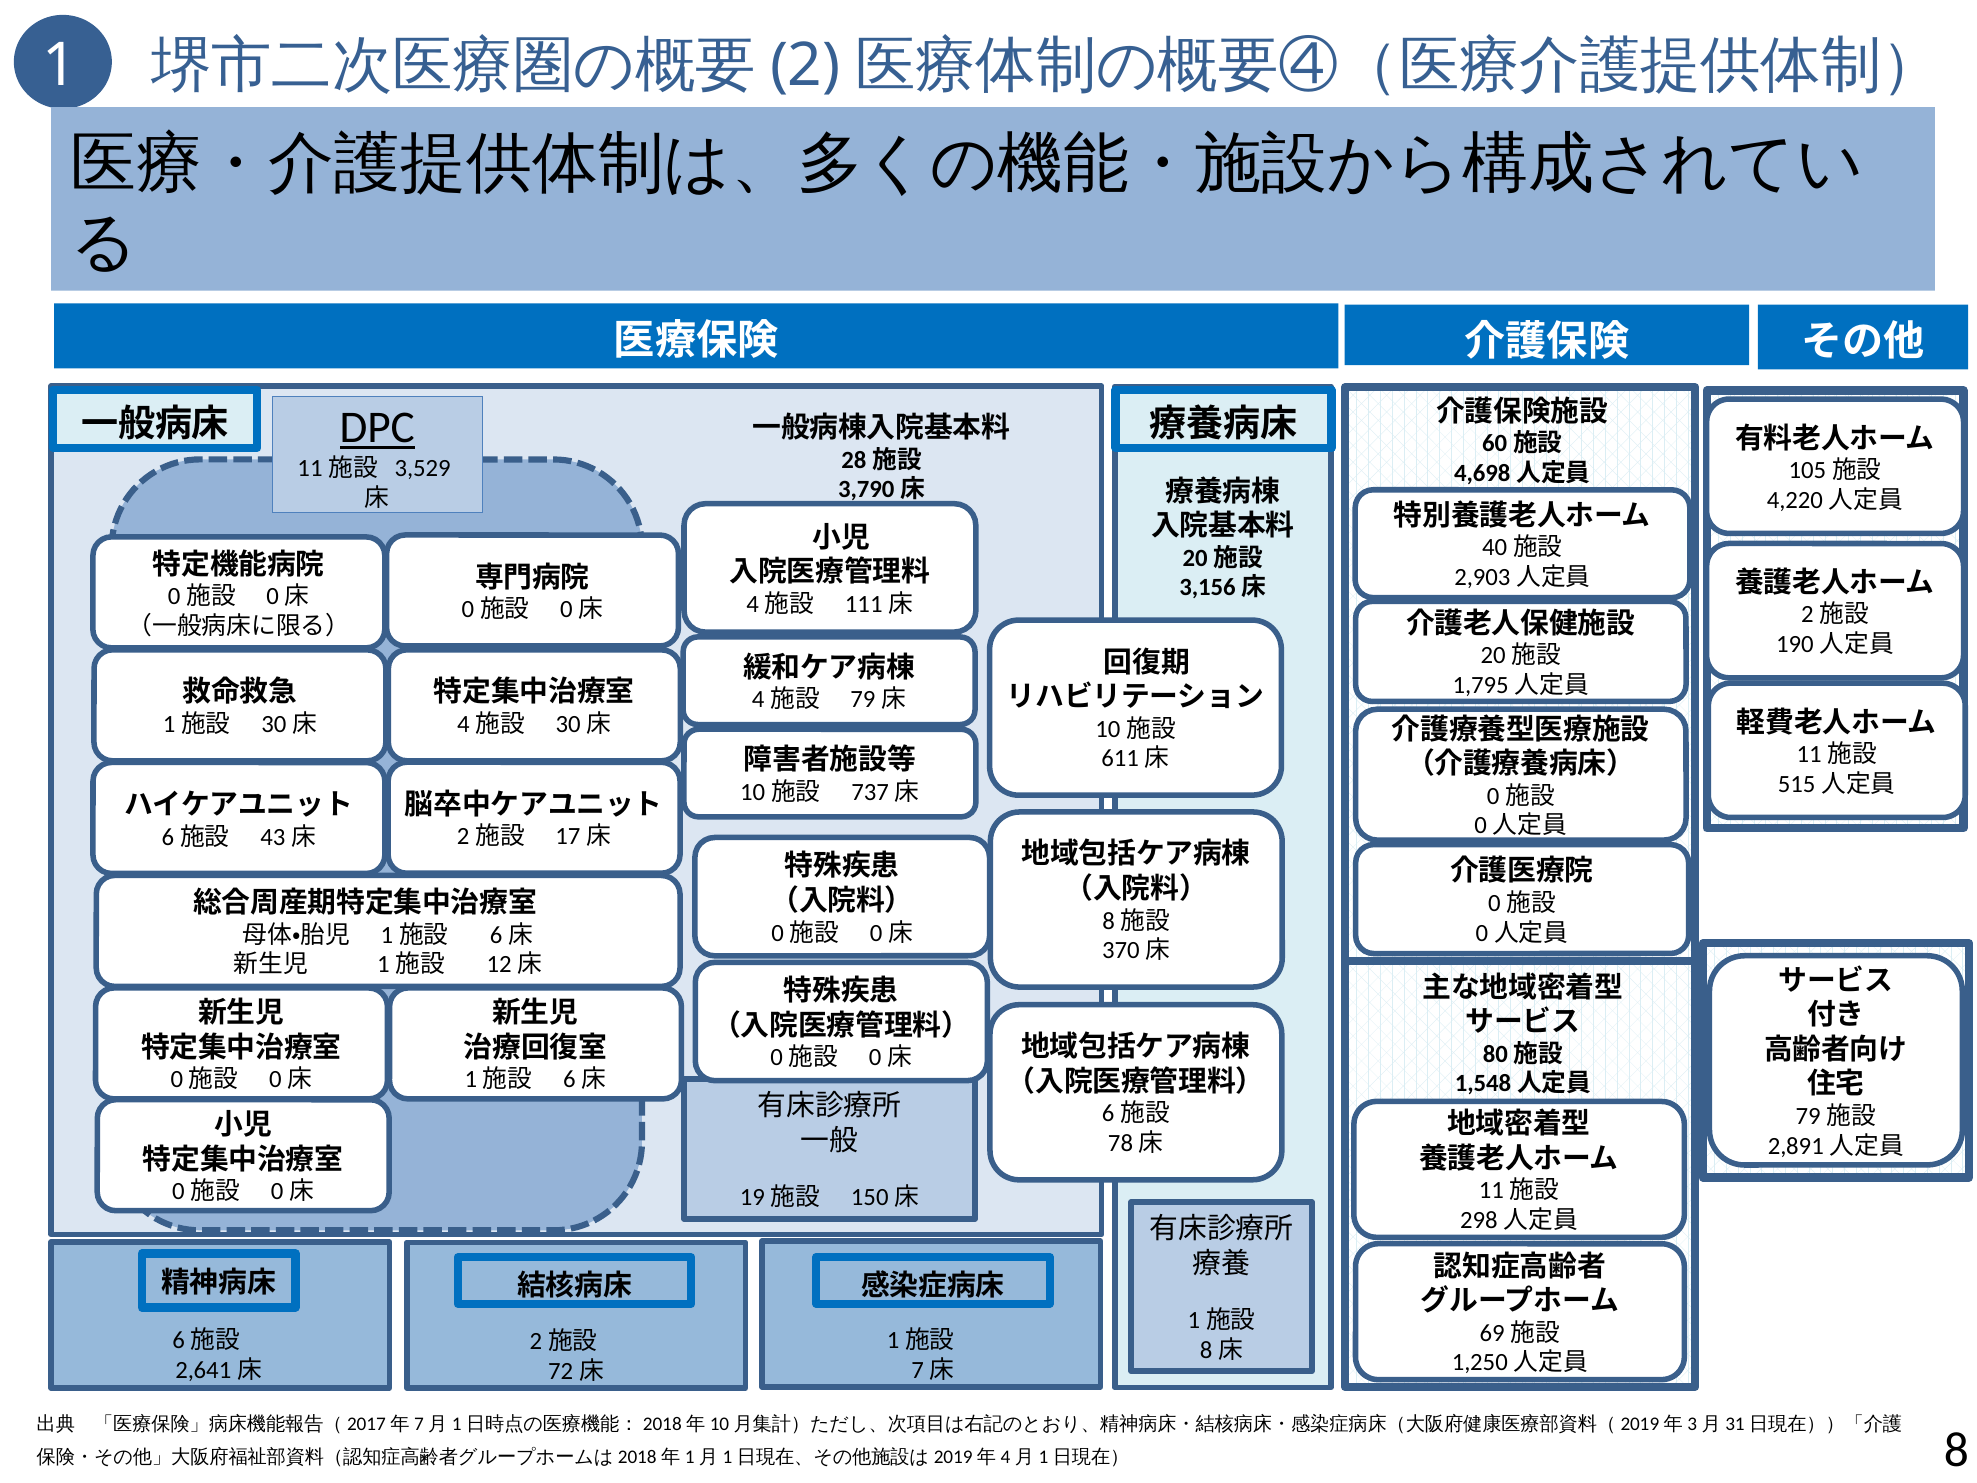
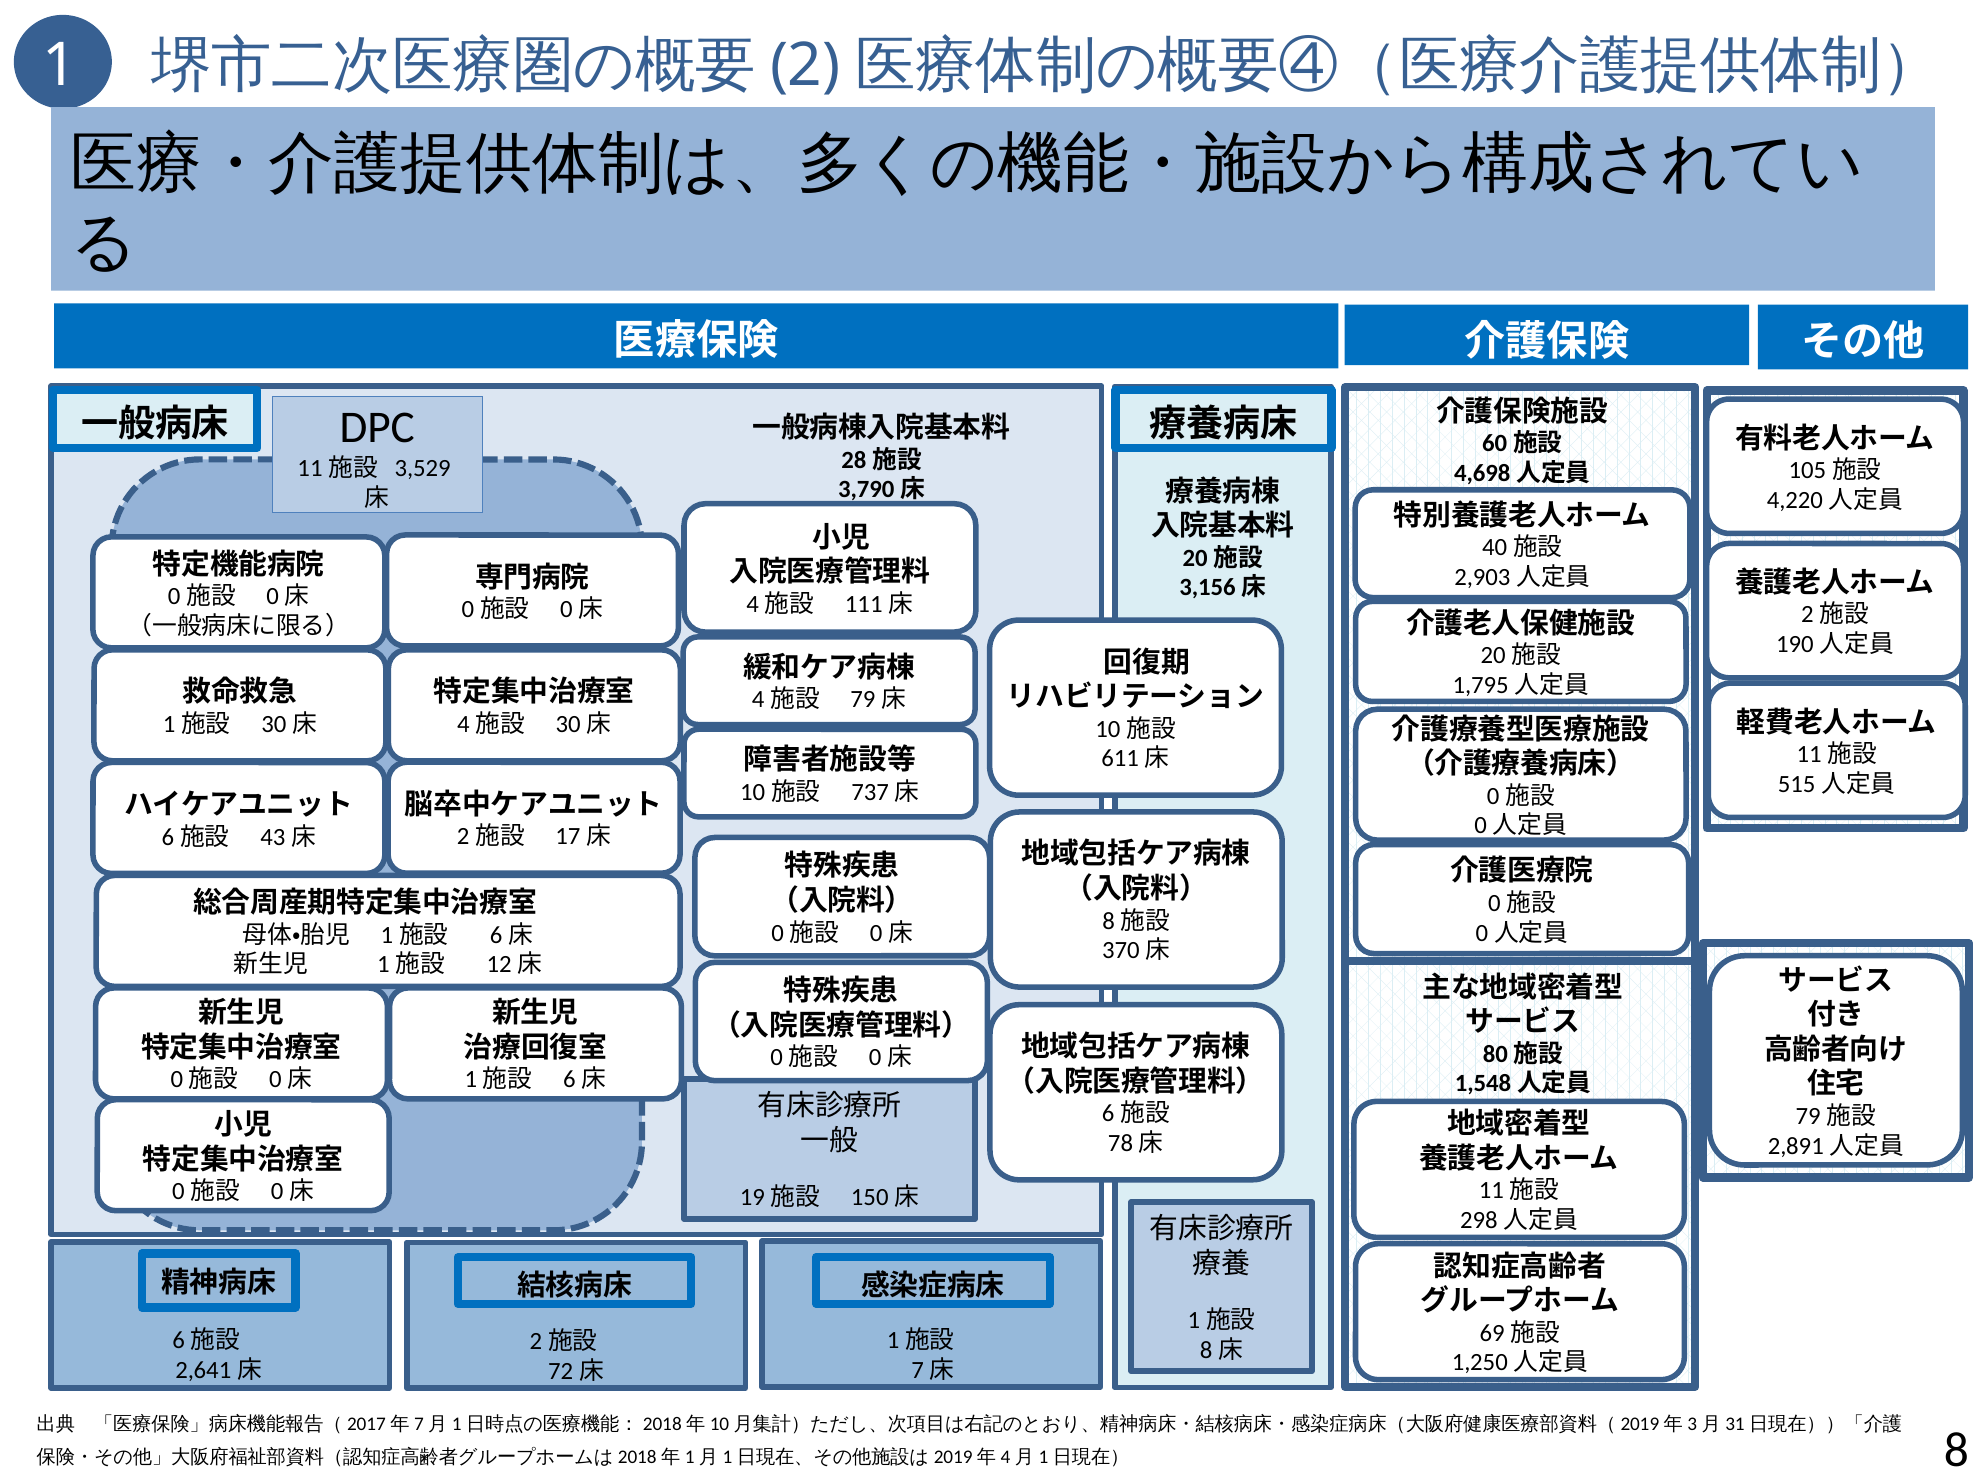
DPC underline: present -> none
